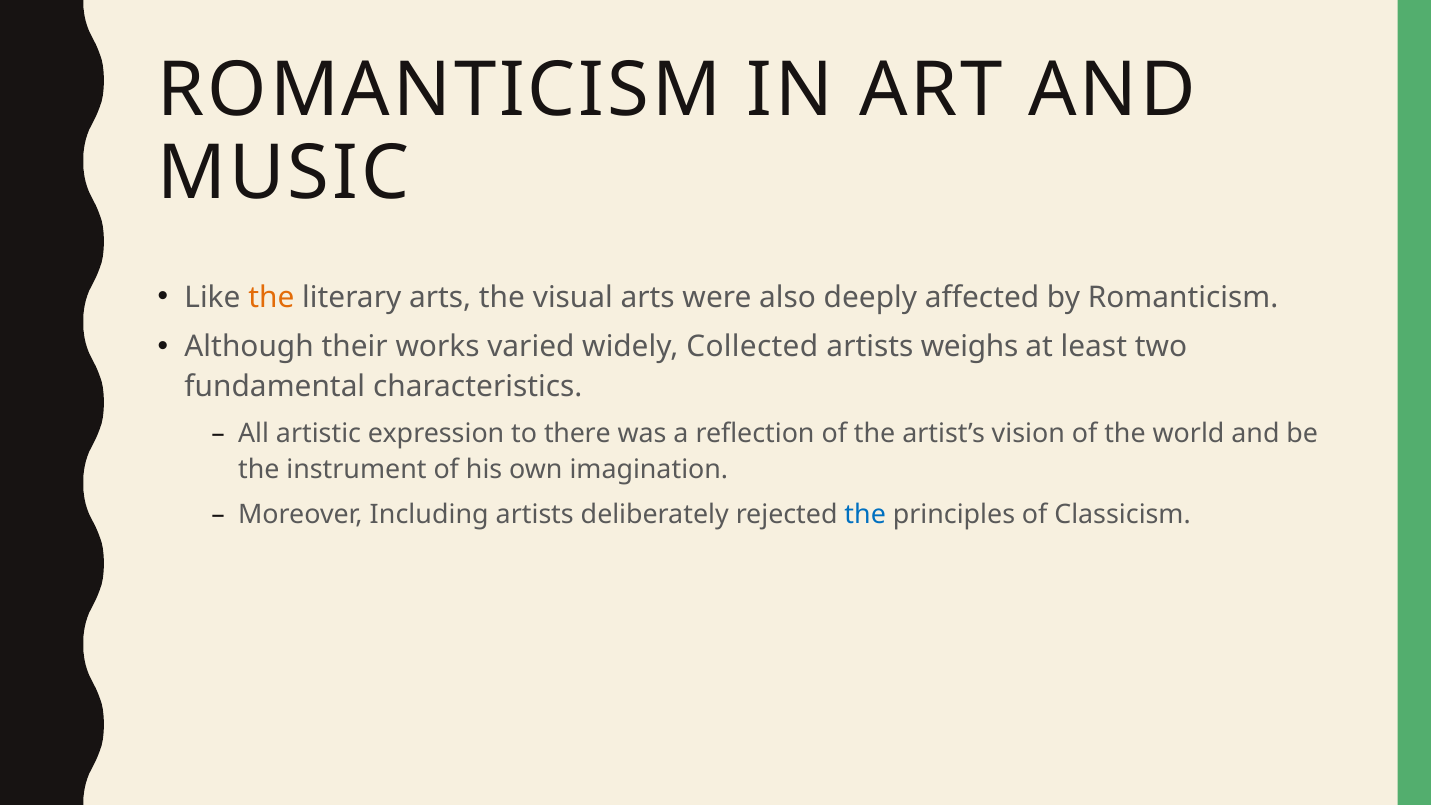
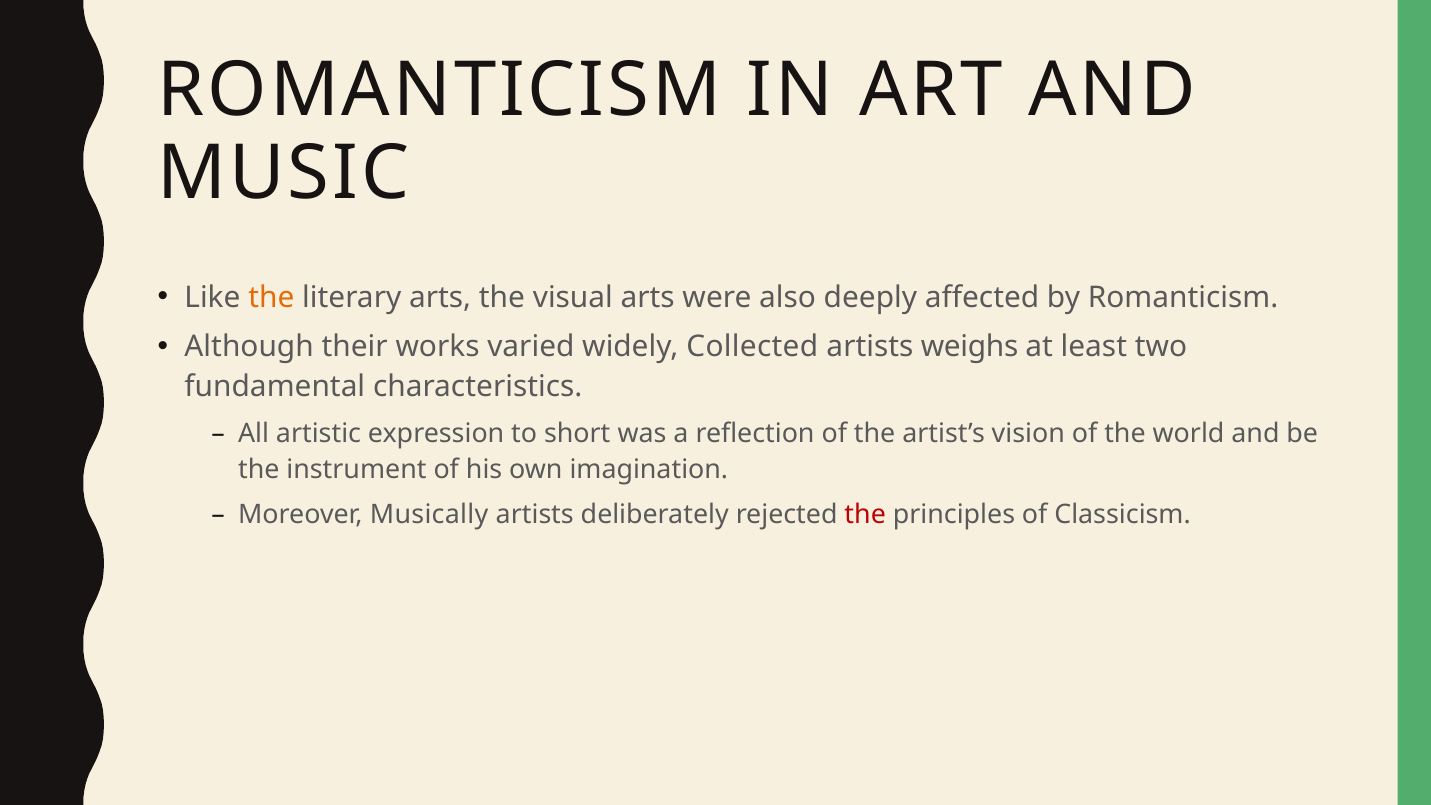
there: there -> short
Including: Including -> Musically
the at (865, 515) colour: blue -> red
